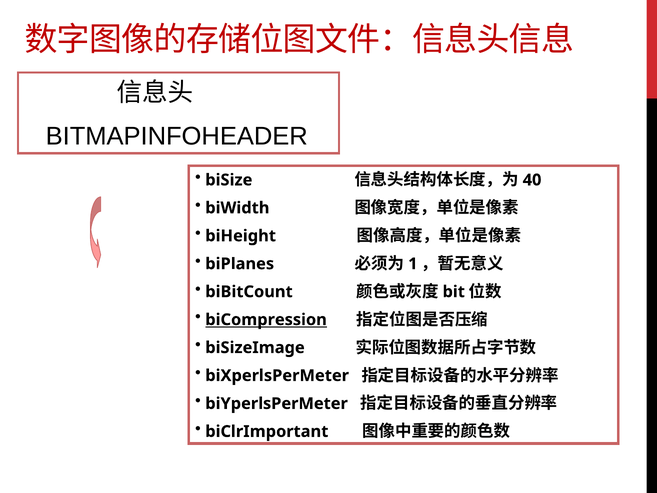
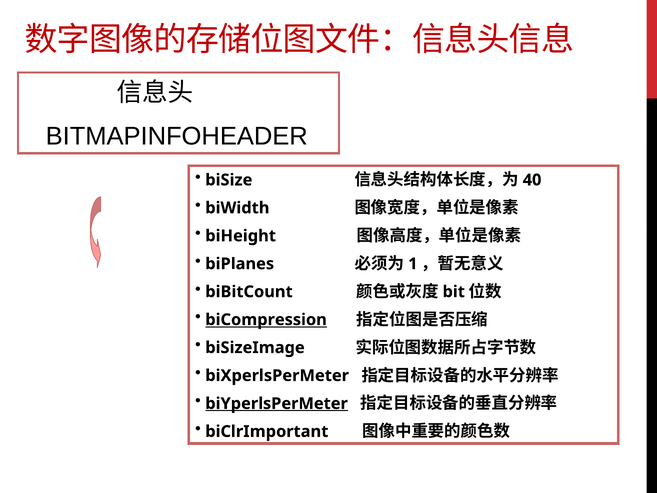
biYperlsPerMeter underline: none -> present
